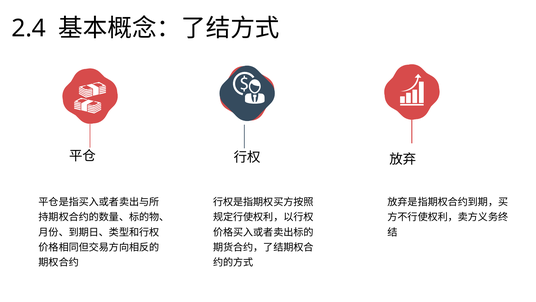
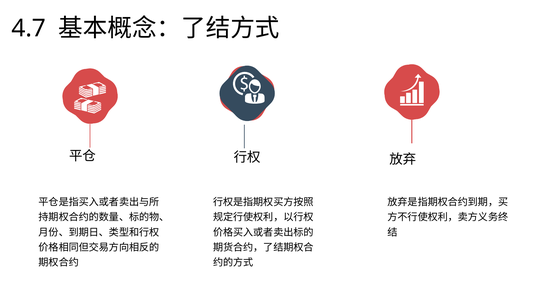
2.4: 2.4 -> 4.7
